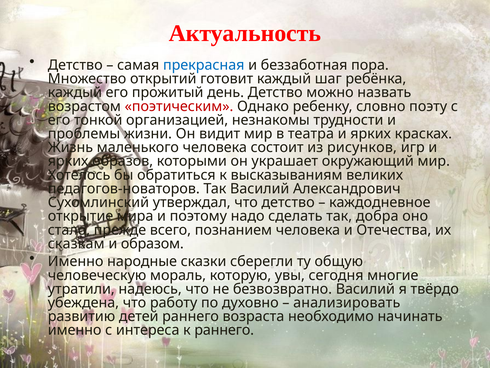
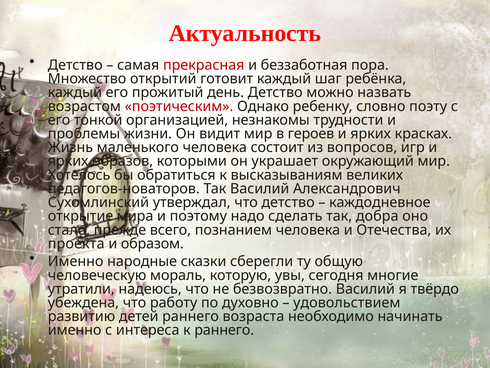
прекрасная colour: blue -> red
театра: театра -> героев
рисунков: рисунков -> вопросов
сказкам: сказкам -> проекта
анализировать: анализировать -> удовольствием
